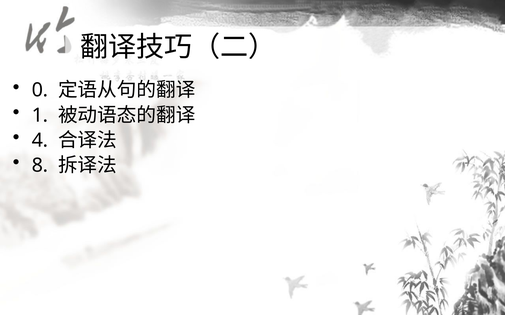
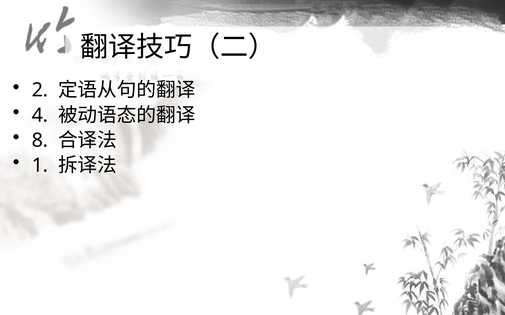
0: 0 -> 2
1: 1 -> 4
4: 4 -> 8
8: 8 -> 1
